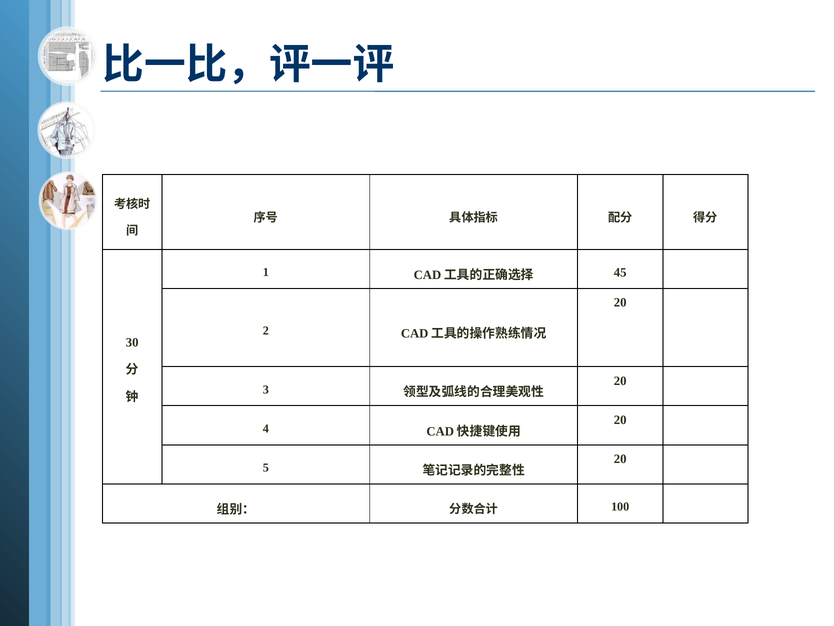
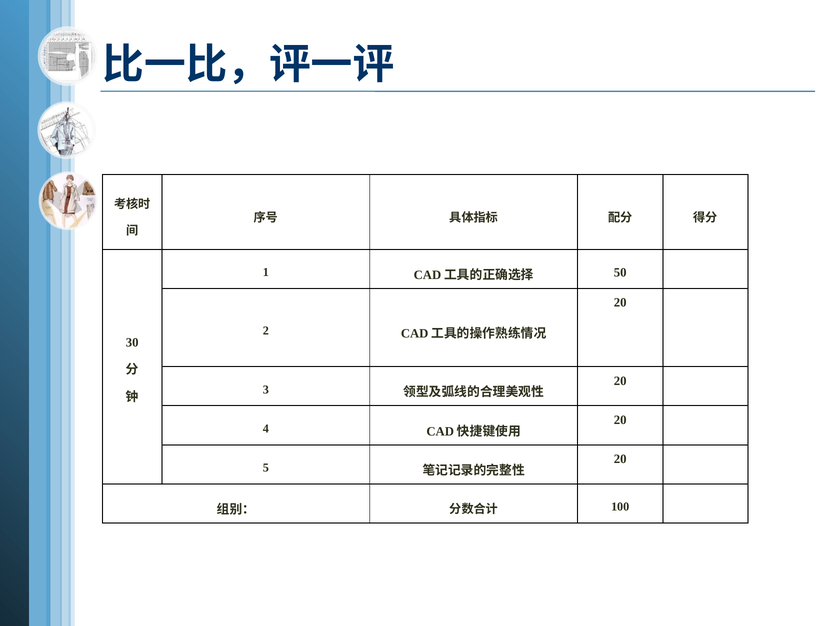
45: 45 -> 50
